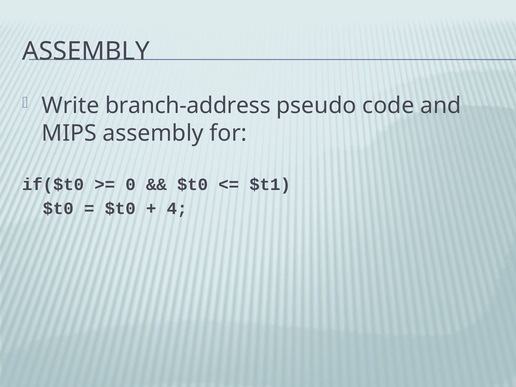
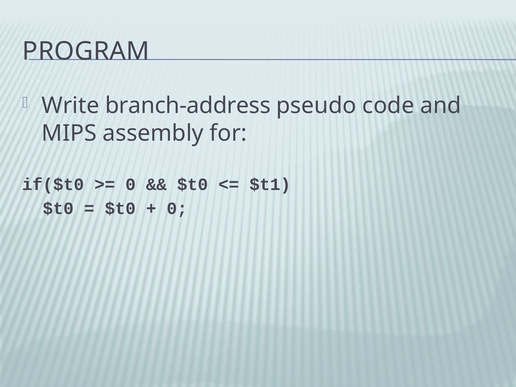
ASSEMBLY at (86, 51): ASSEMBLY -> PROGRAM
4 at (177, 208): 4 -> 0
